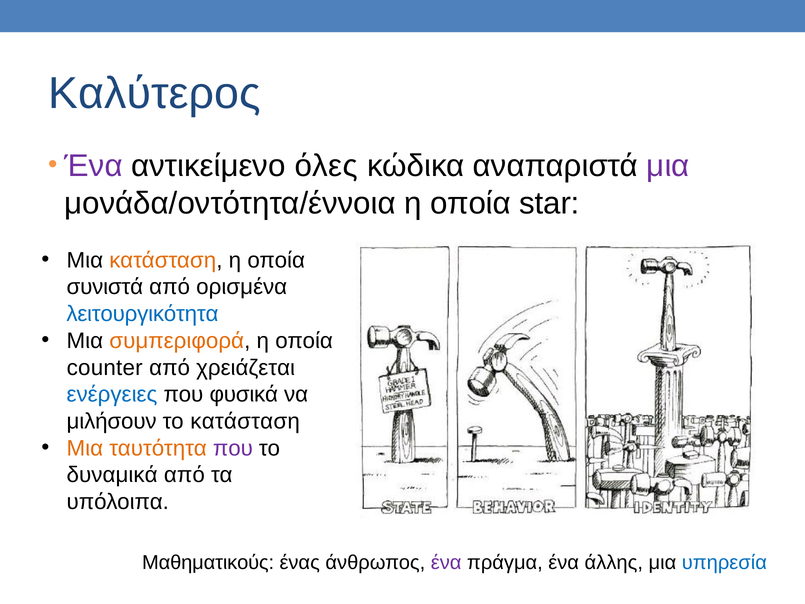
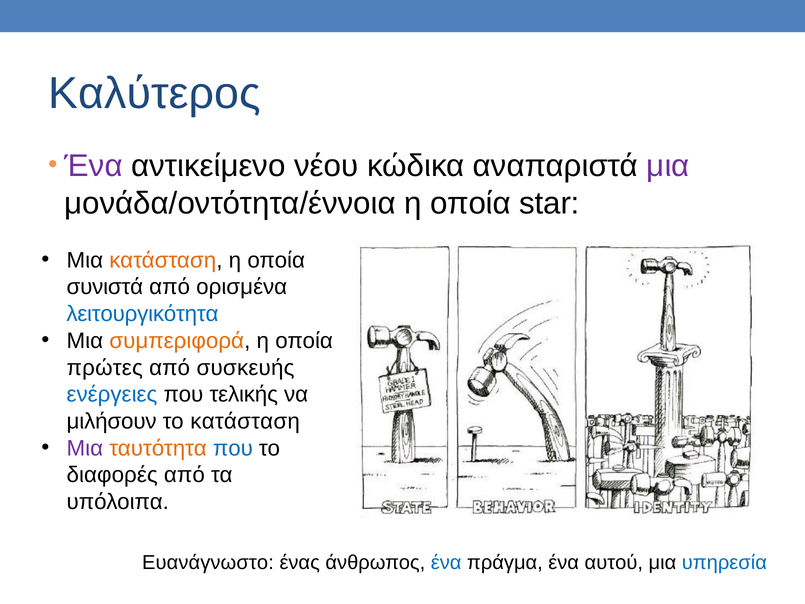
όλες: όλες -> νέου
counter: counter -> πρώτες
χρειάζεται: χρειάζεται -> συσκευής
φυσικά: φυσικά -> τελικής
Μια at (85, 448) colour: orange -> purple
που at (233, 448) colour: purple -> blue
δυναμικά: δυναμικά -> διαφορές
Μαθηματικούς: Μαθηματικούς -> Ευανάγνωστο
ένα at (446, 562) colour: purple -> blue
άλλης: άλλης -> αυτού
